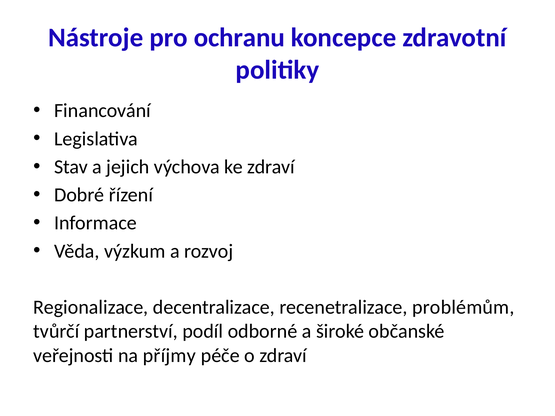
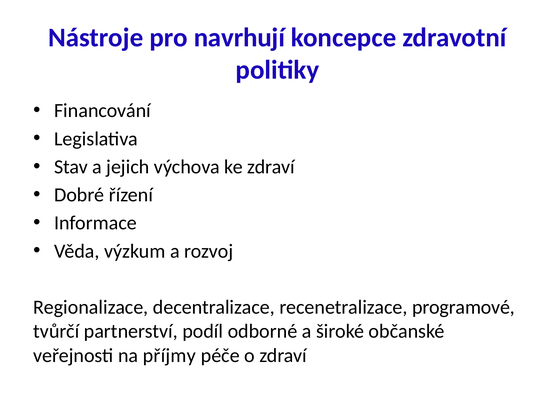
ochranu: ochranu -> navrhují
problémům: problémům -> programové
